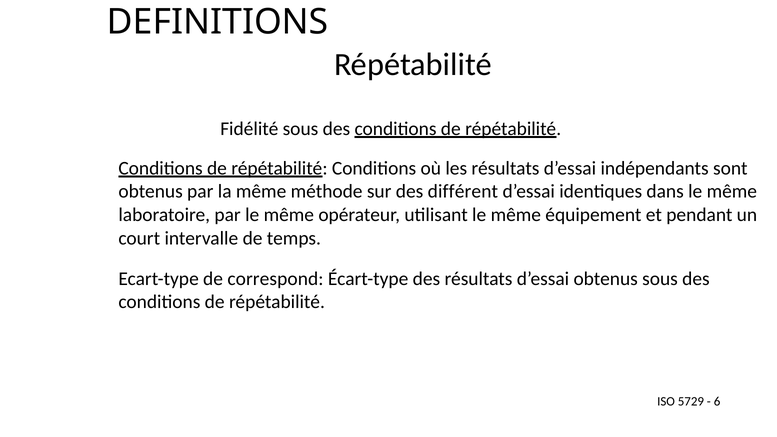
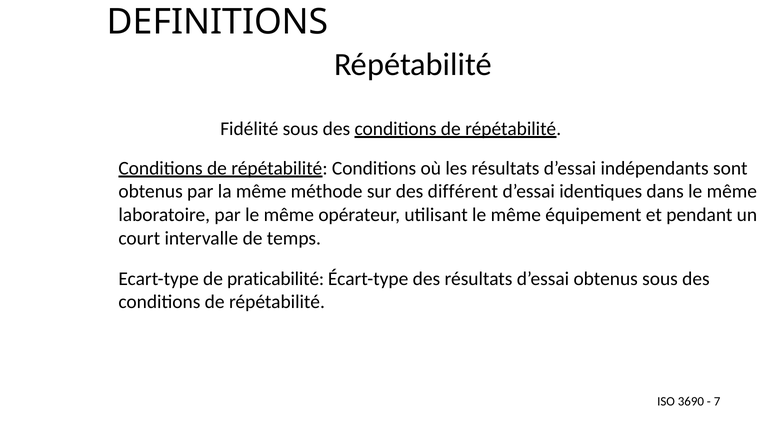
correspond: correspond -> praticabilité
5729: 5729 -> 3690
6: 6 -> 7
